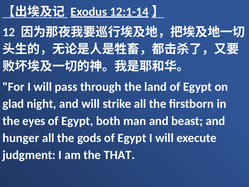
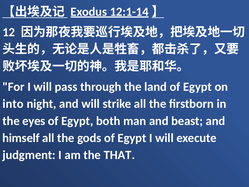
glad: glad -> into
hunger: hunger -> himself
